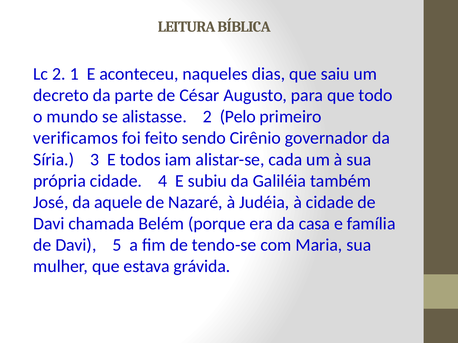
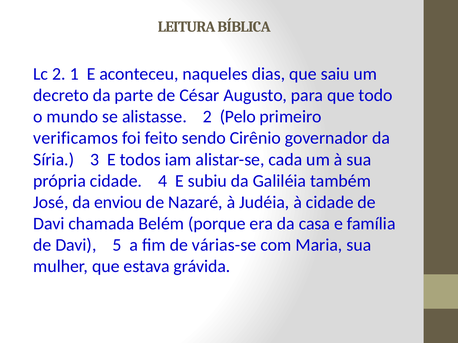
aquele: aquele -> enviou
tendo-se: tendo-se -> várias-se
